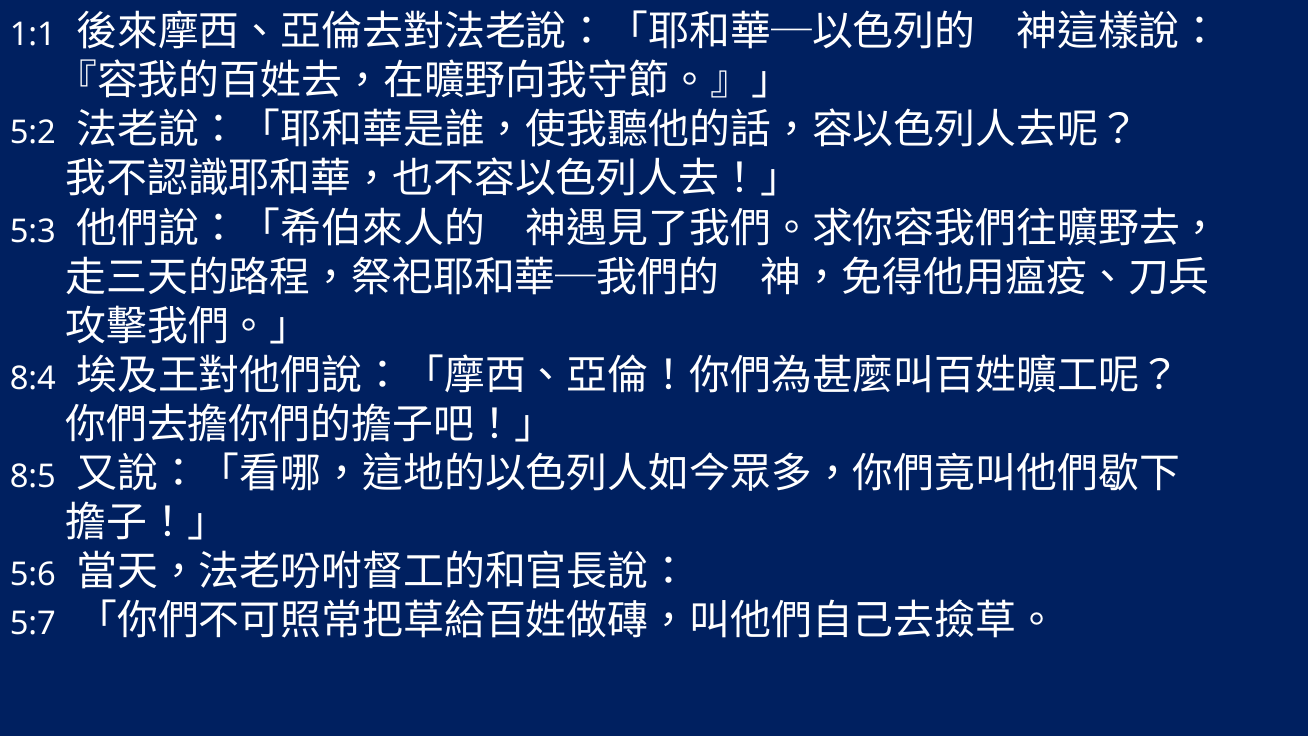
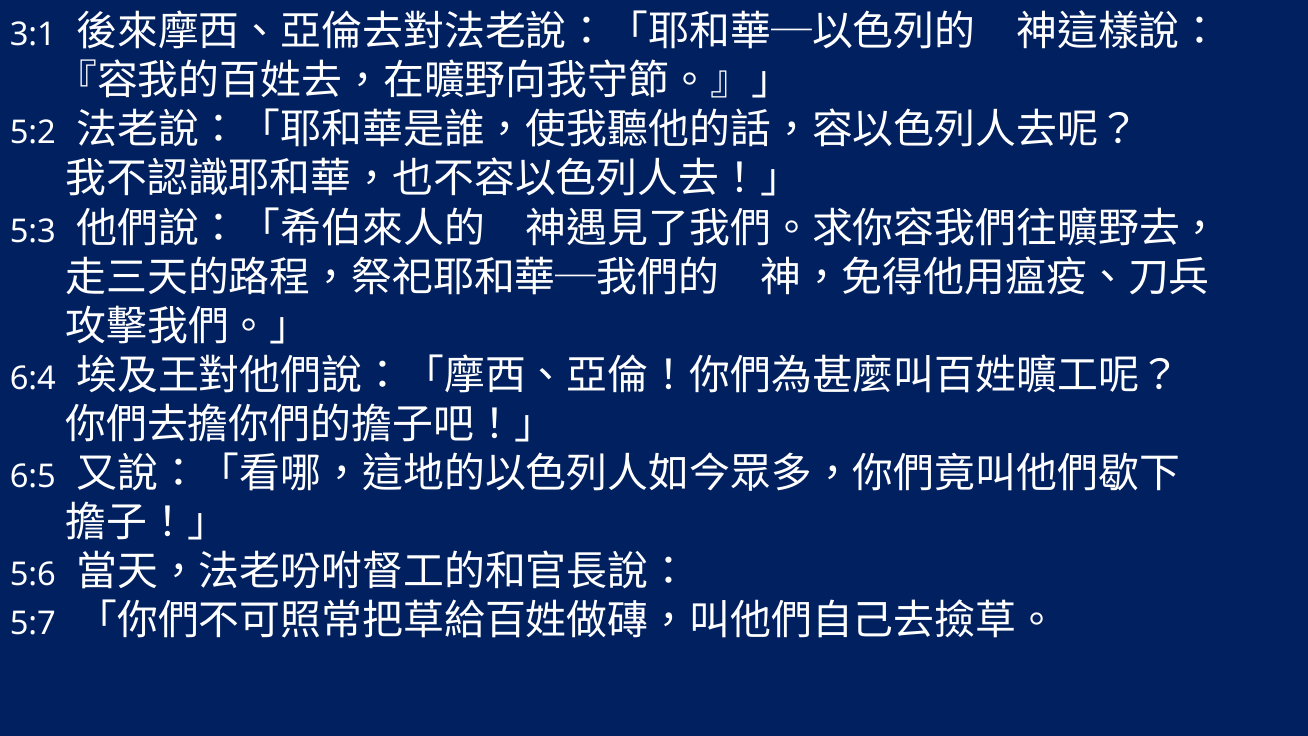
1:1: 1:1 -> 3:1
8:4: 8:4 -> 6:4
8:5: 8:5 -> 6:5
